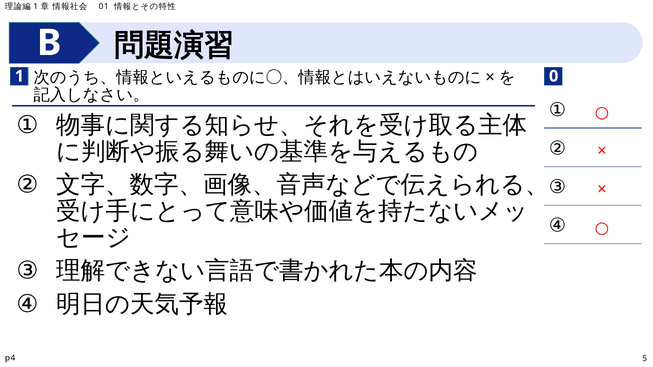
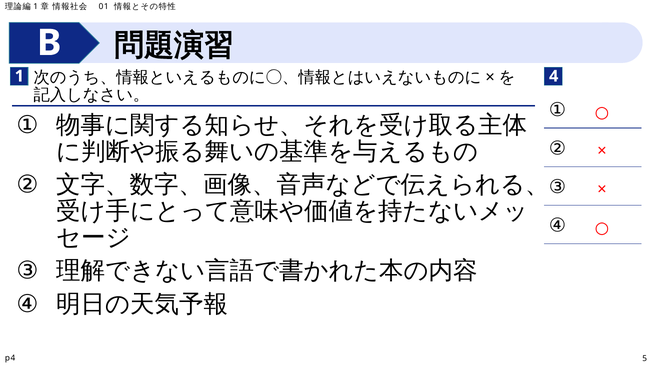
0: 0 -> 4
